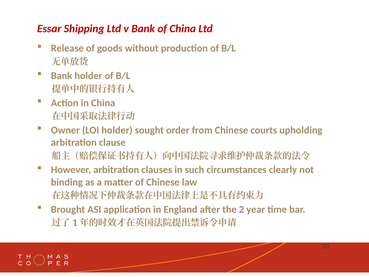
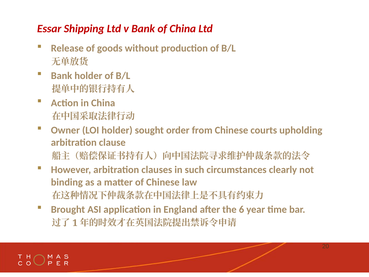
2: 2 -> 6
